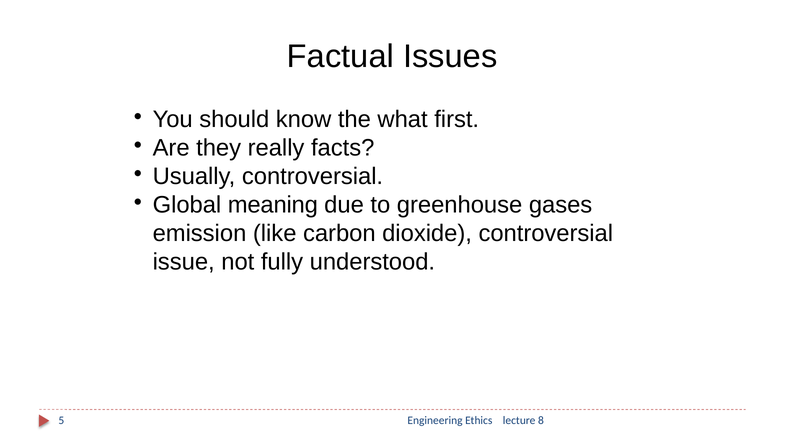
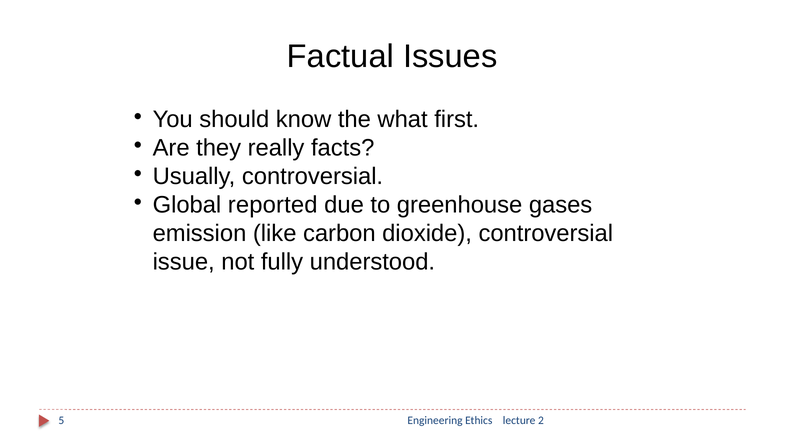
meaning: meaning -> reported
8: 8 -> 2
